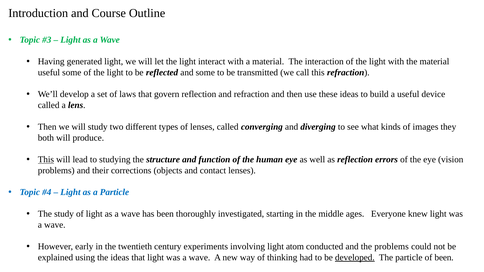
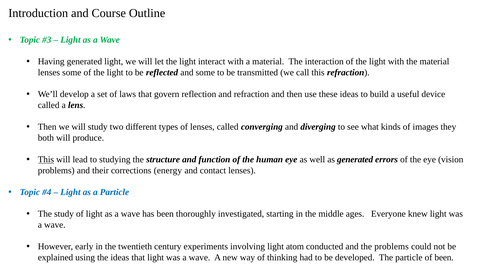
useful at (49, 73): useful -> lenses
as reflection: reflection -> generated
objects: objects -> energy
developed underline: present -> none
